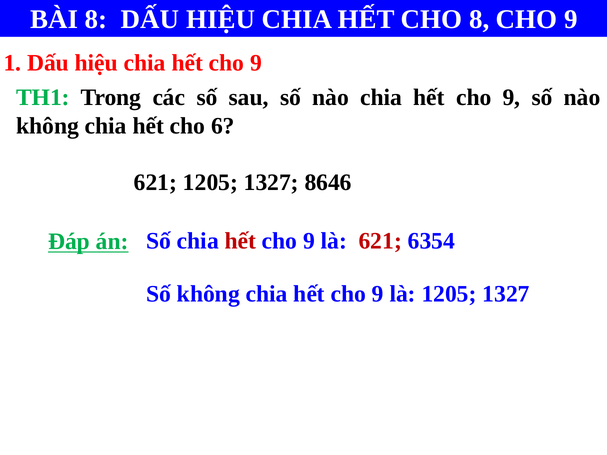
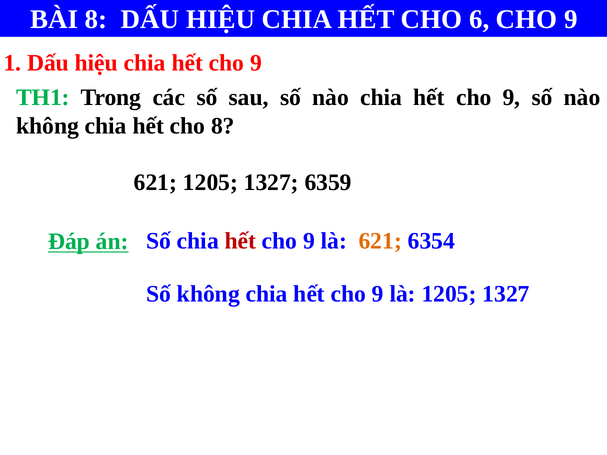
CHO 8: 8 -> 6
cho 6: 6 -> 8
8646: 8646 -> 6359
621 at (380, 241) colour: red -> orange
